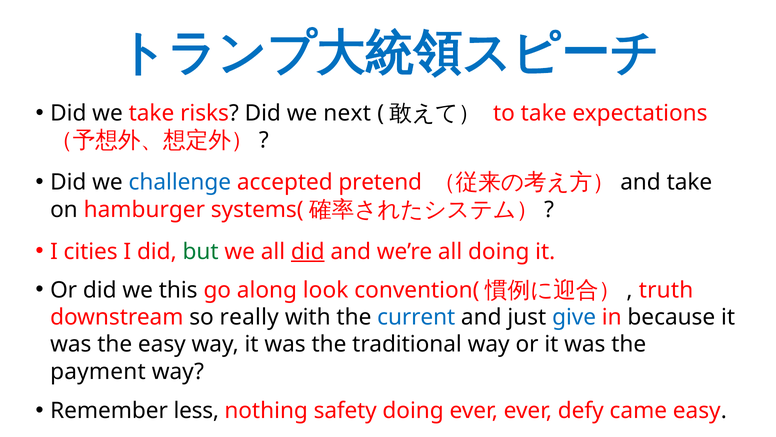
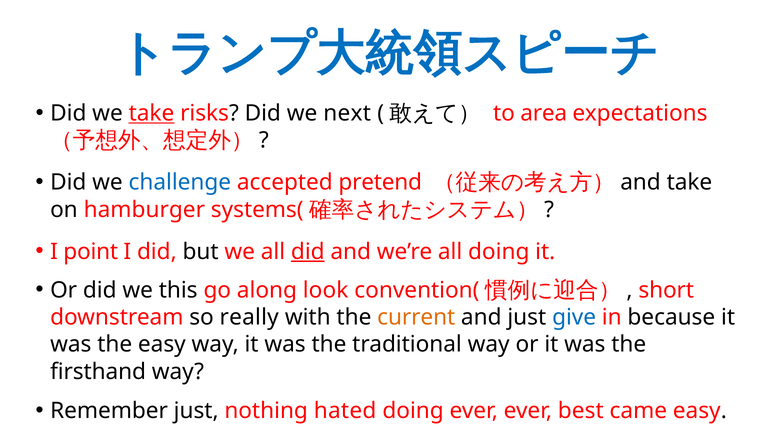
take at (151, 113) underline: none -> present
to take: take -> area
cities: cities -> point
but colour: green -> black
truth: truth -> short
current colour: blue -> orange
payment: payment -> firsthand
Remember less: less -> just
safety: safety -> hated
defy: defy -> best
